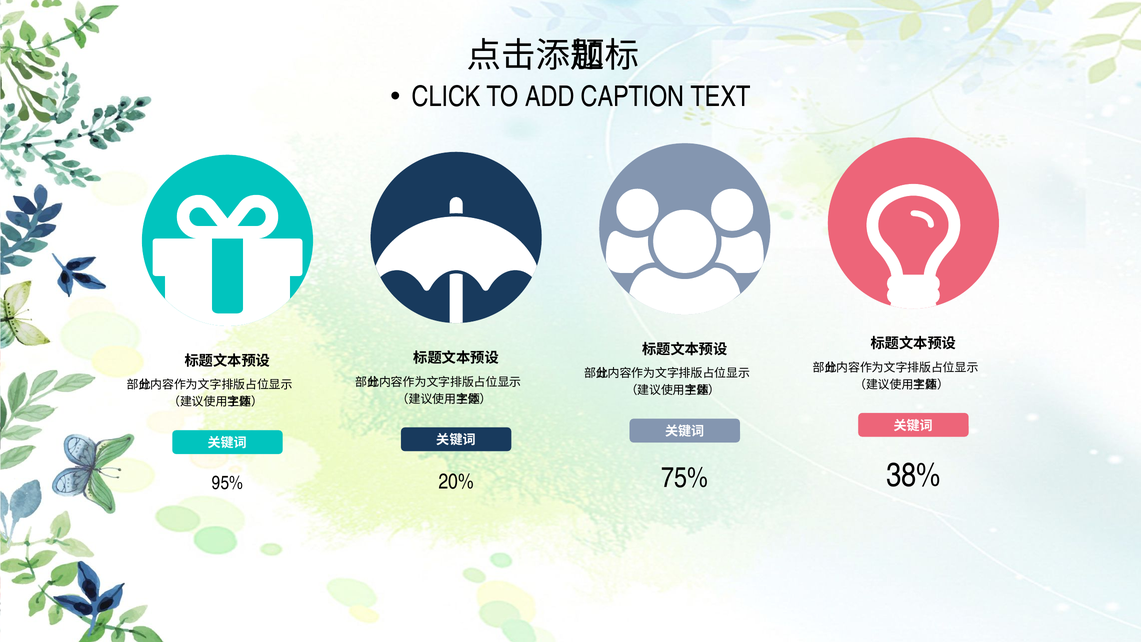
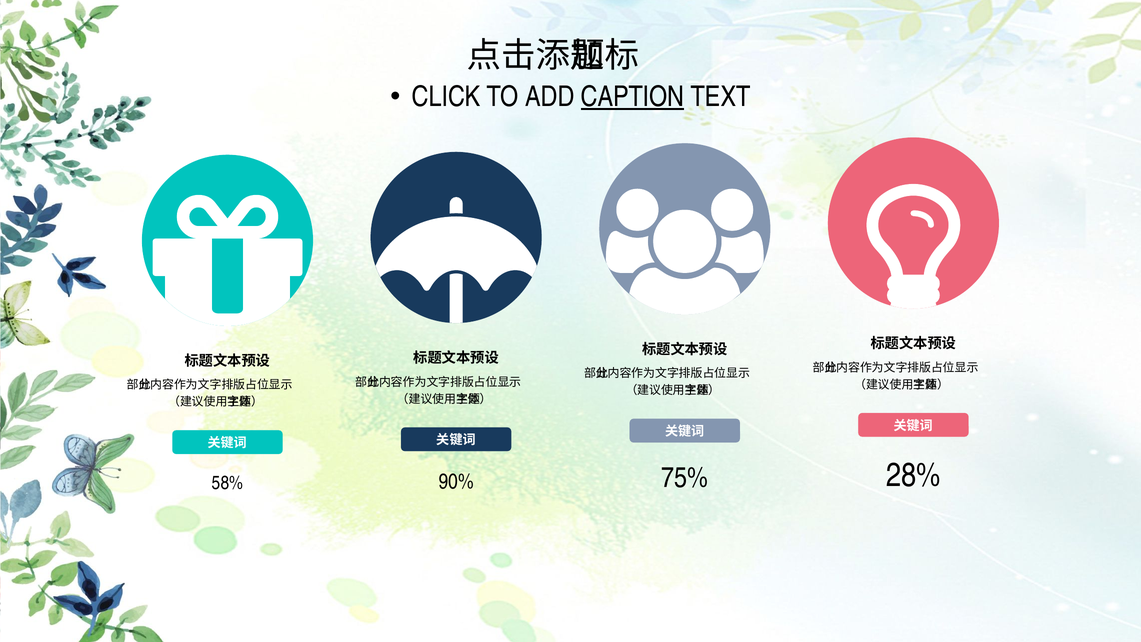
CAPTION underline: none -> present
38%: 38% -> 28%
20%: 20% -> 90%
95%: 95% -> 58%
